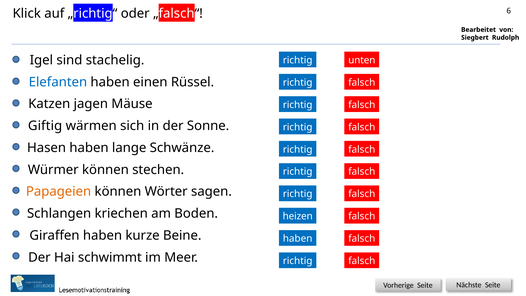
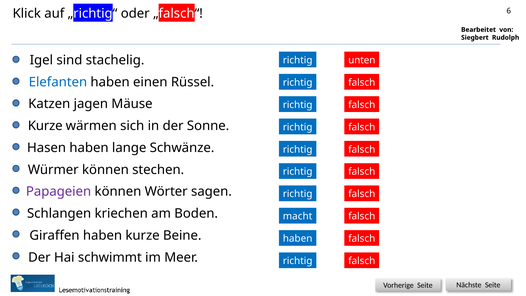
Giftig at (45, 126): Giftig -> Kurze
Papageien colour: orange -> purple
heizen: heizen -> macht
